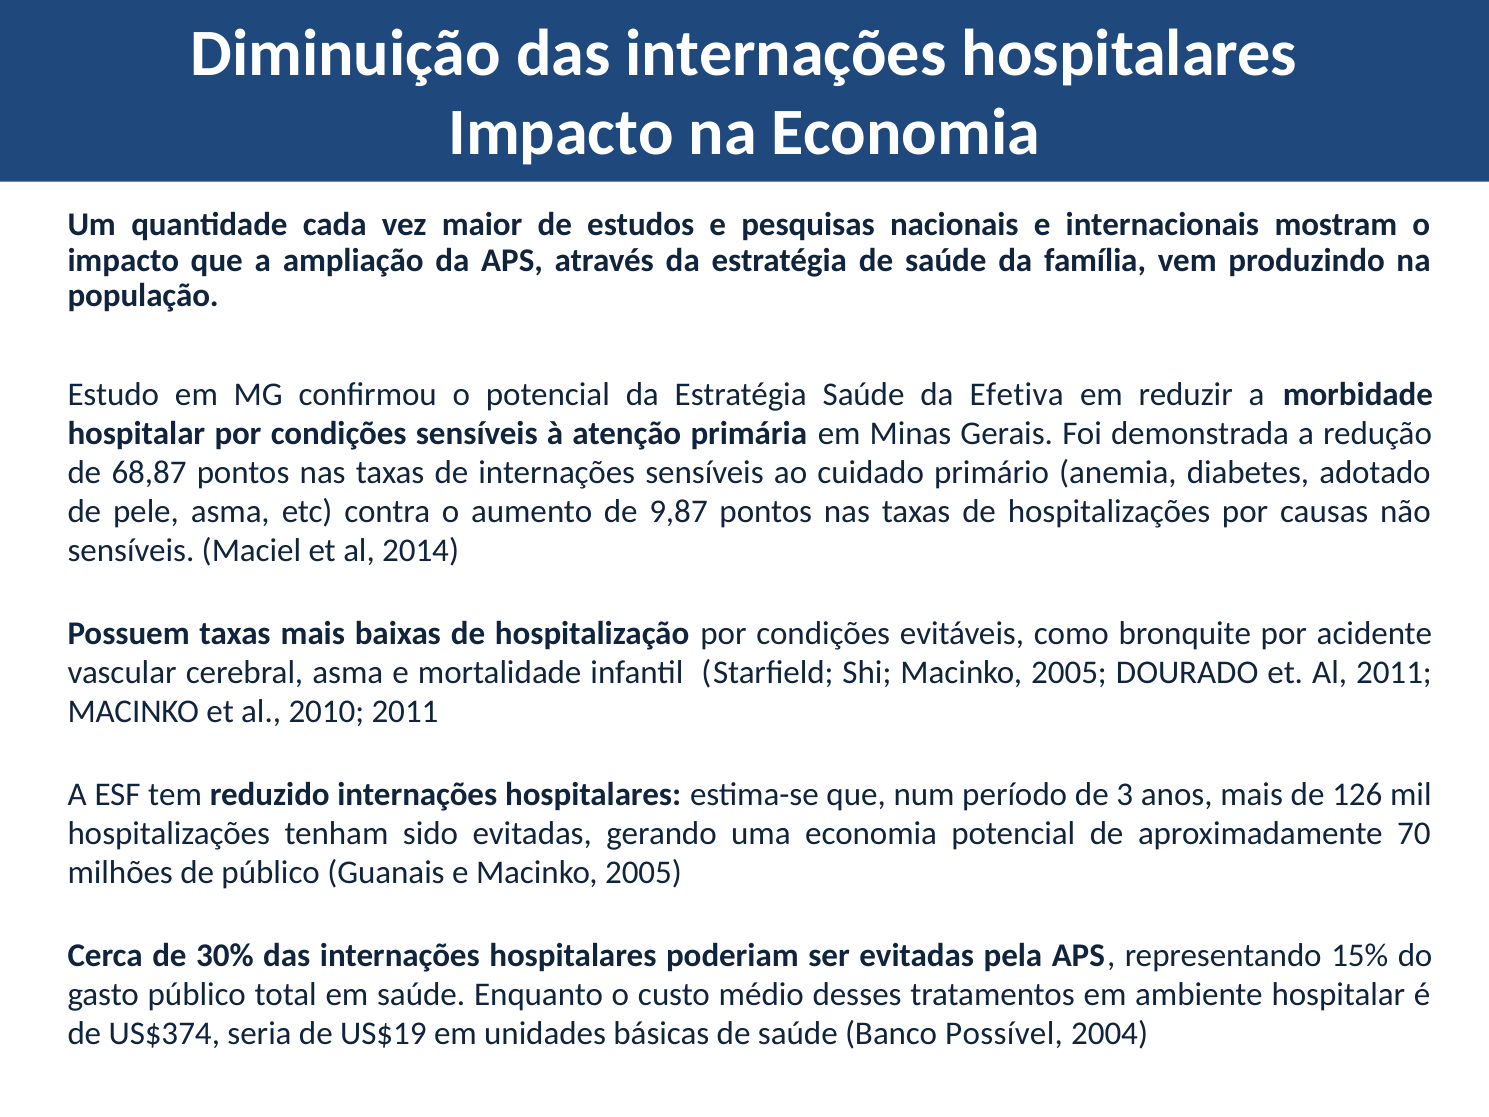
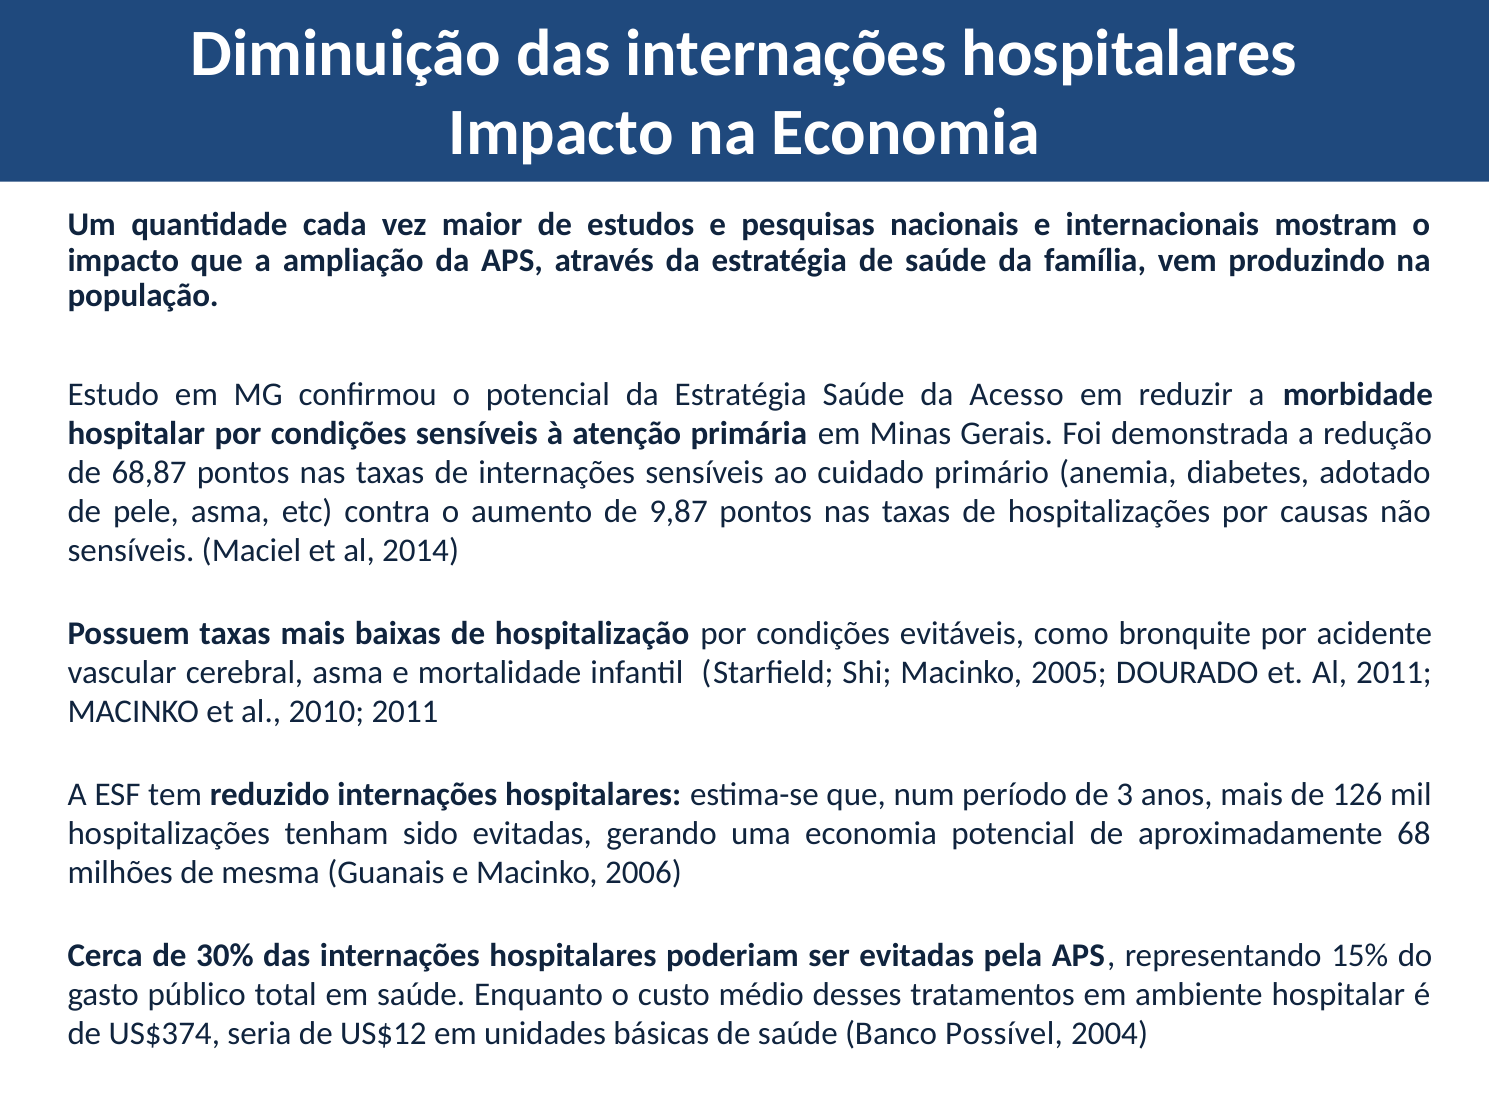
Efetiva: Efetiva -> Acesso
70: 70 -> 68
de público: público -> mesma
e Macinko 2005: 2005 -> 2006
US$19: US$19 -> US$12
